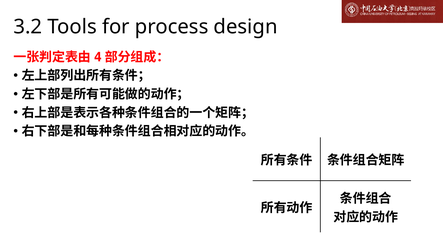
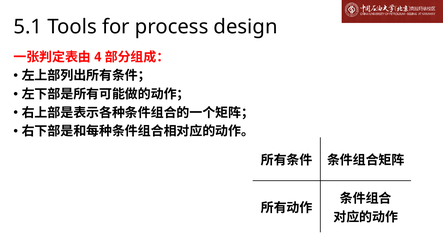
3.2: 3.2 -> 5.1
